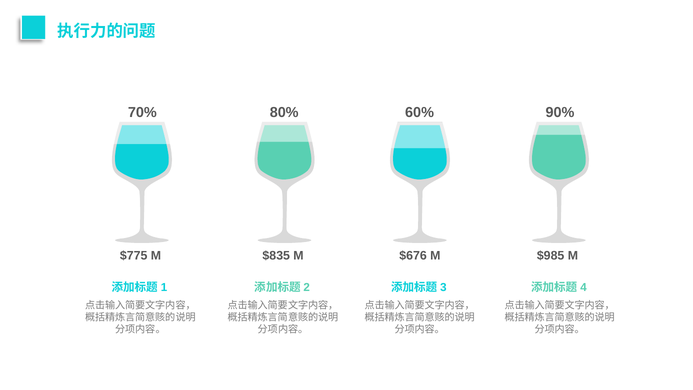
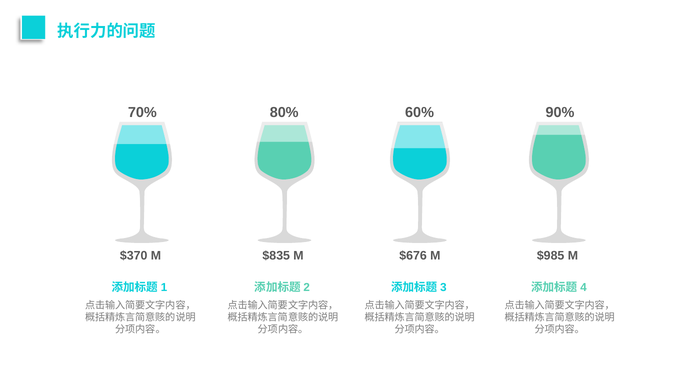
$775: $775 -> $370
